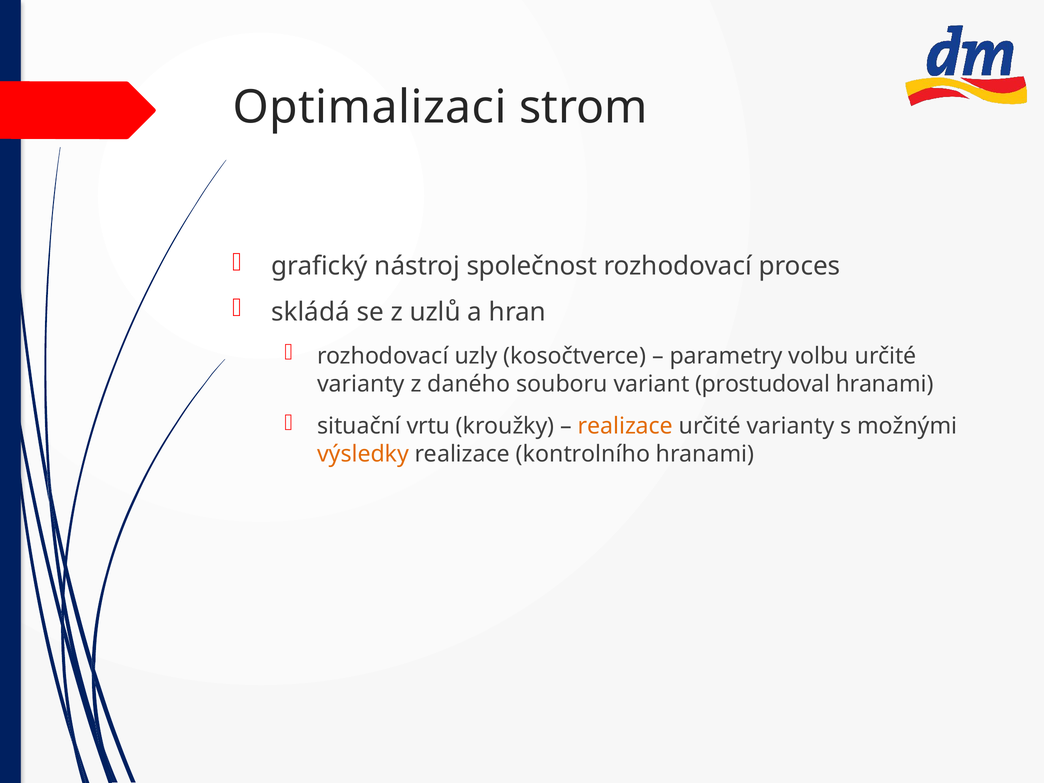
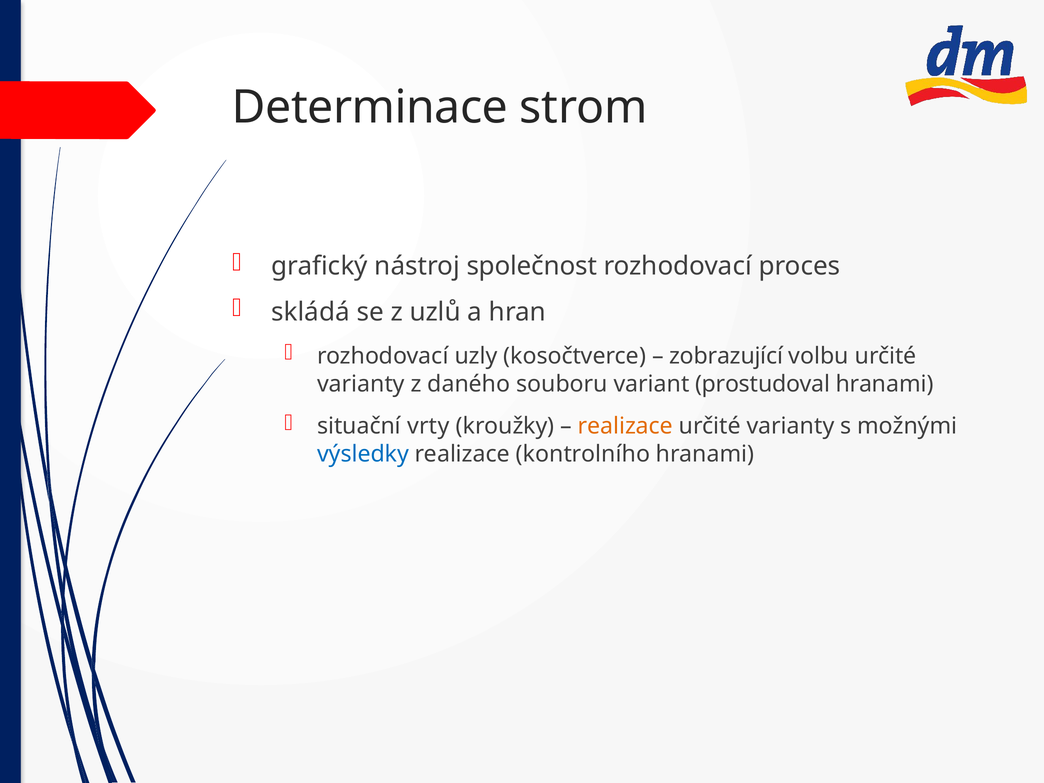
Optimalizaci: Optimalizaci -> Determinace
parametry: parametry -> zobrazující
vrtu: vrtu -> vrty
výsledky colour: orange -> blue
